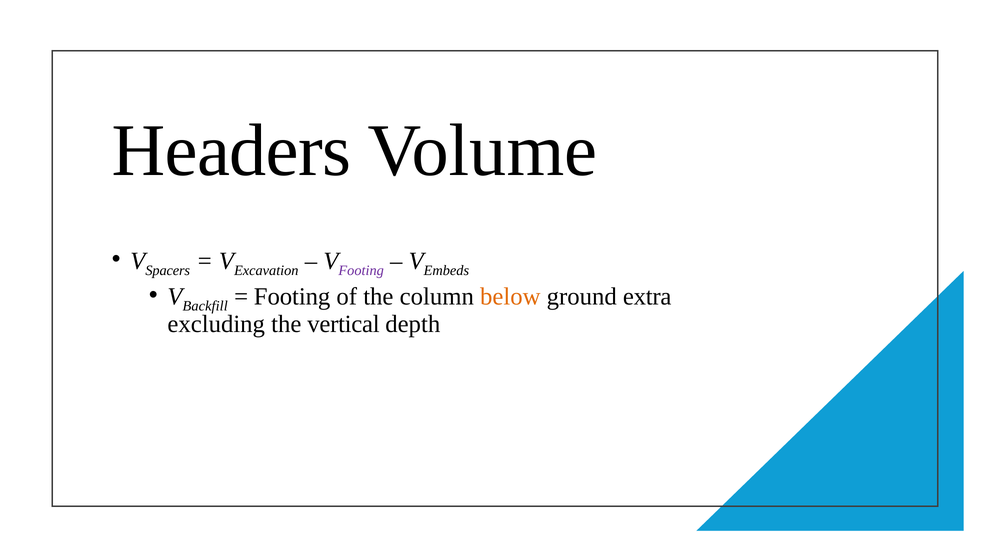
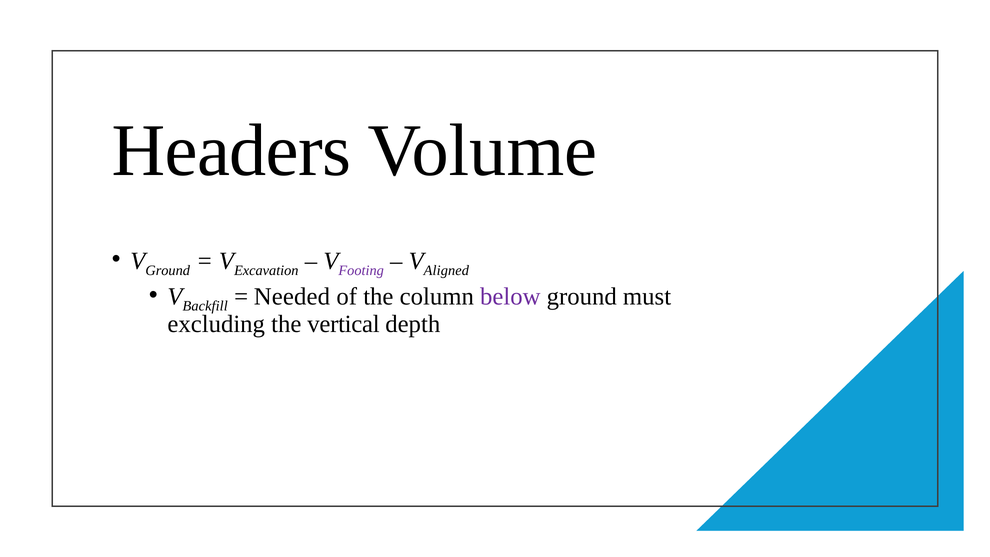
Spacers at (168, 271): Spacers -> Ground
Embeds: Embeds -> Aligned
Footing at (292, 297): Footing -> Needed
below colour: orange -> purple
extra: extra -> must
